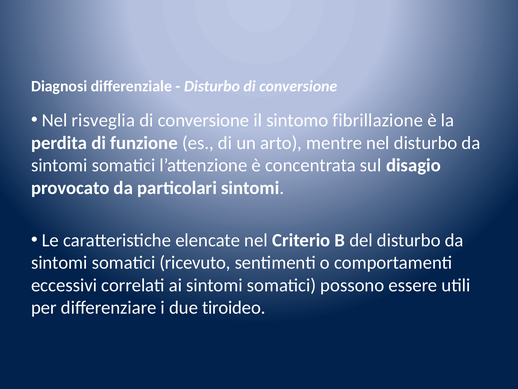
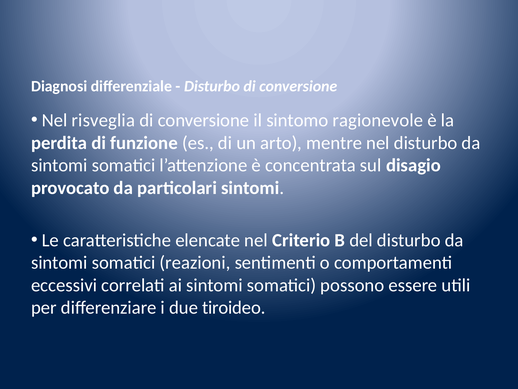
fibrillazione: fibrillazione -> ragionevole
ricevuto: ricevuto -> reazioni
